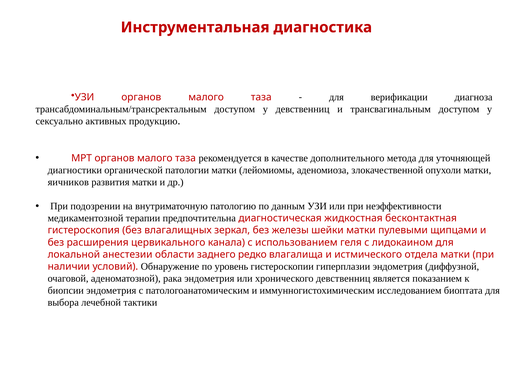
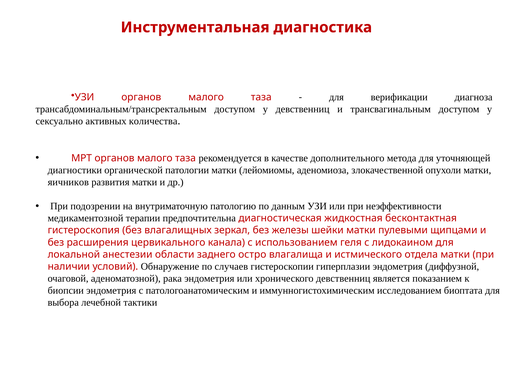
продукцию: продукцию -> количества
редко: редко -> остро
уровень: уровень -> случаев
